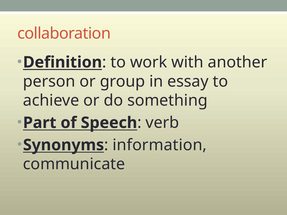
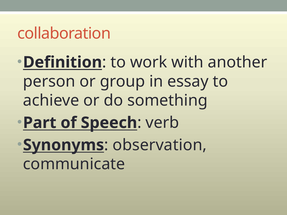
information: information -> observation
